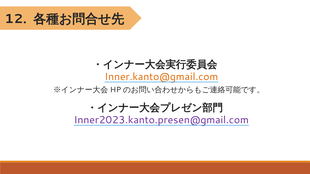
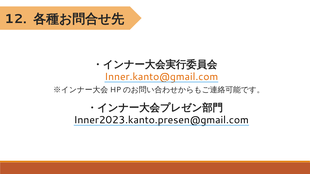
Inner2023.kanto.presen@gmail.com colour: purple -> black
